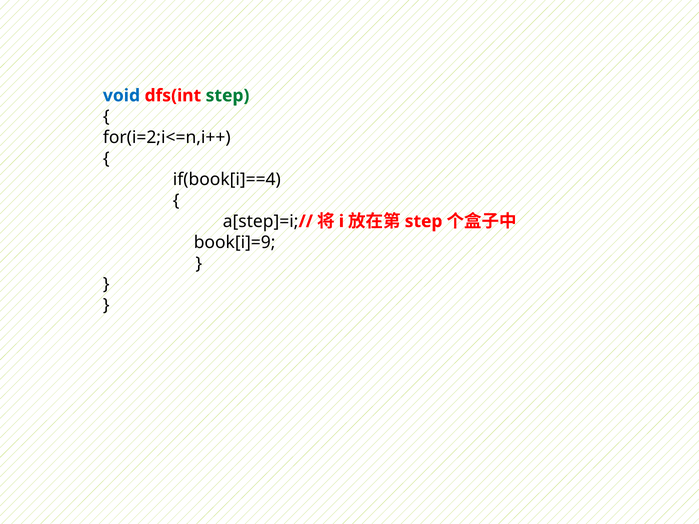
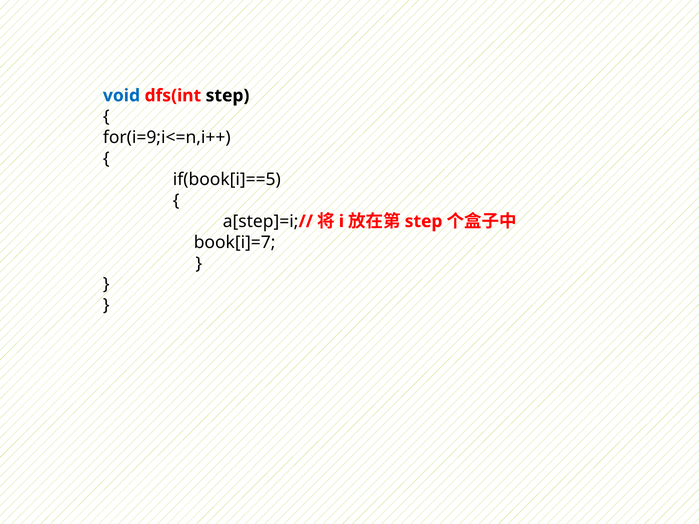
step at (228, 96) colour: green -> black
for(i=2;i<=n,i++: for(i=2;i<=n,i++ -> for(i=9;i<=n,i++
if(book[i]==4: if(book[i]==4 -> if(book[i]==5
book[i]=9: book[i]=9 -> book[i]=7
